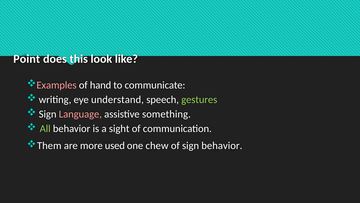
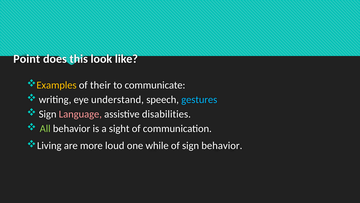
Examples colour: pink -> yellow
hand: hand -> their
gestures colour: light green -> light blue
something: something -> disabilities
Them: Them -> Living
used: used -> loud
chew: chew -> while
